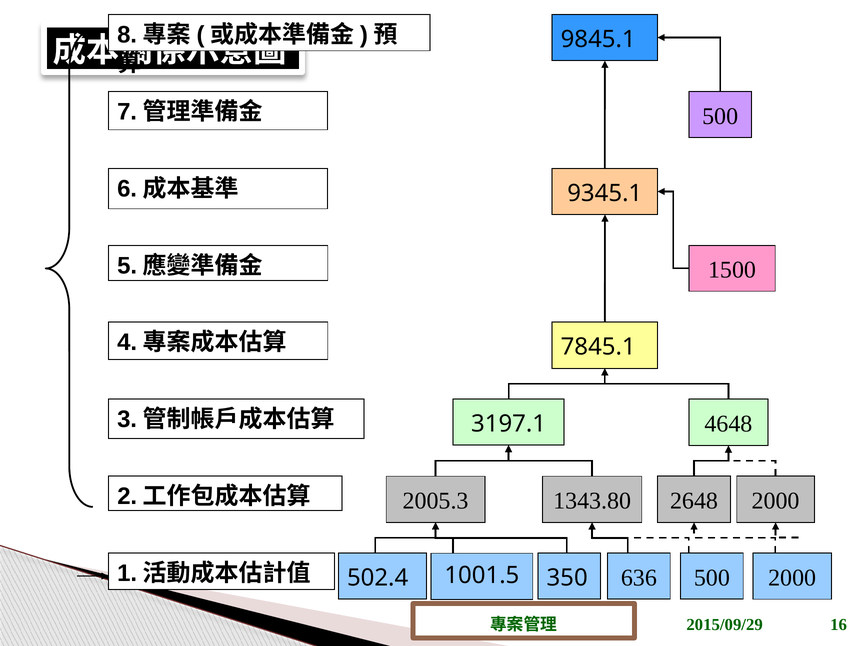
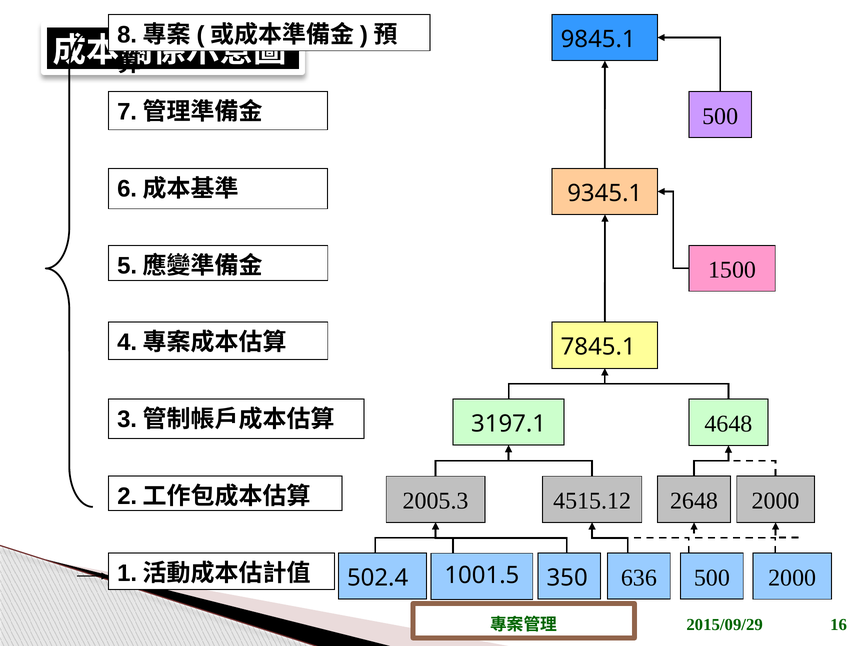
1343.80: 1343.80 -> 4515.12
